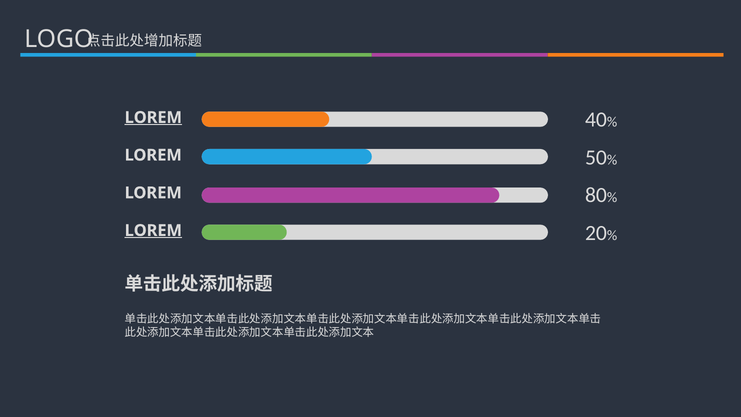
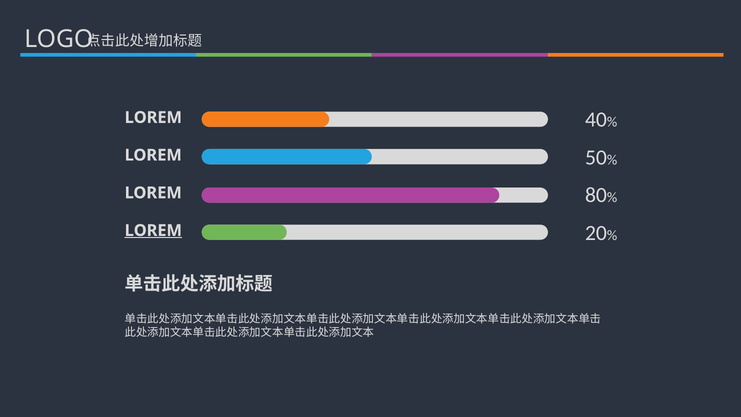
LOREM at (153, 117) underline: present -> none
